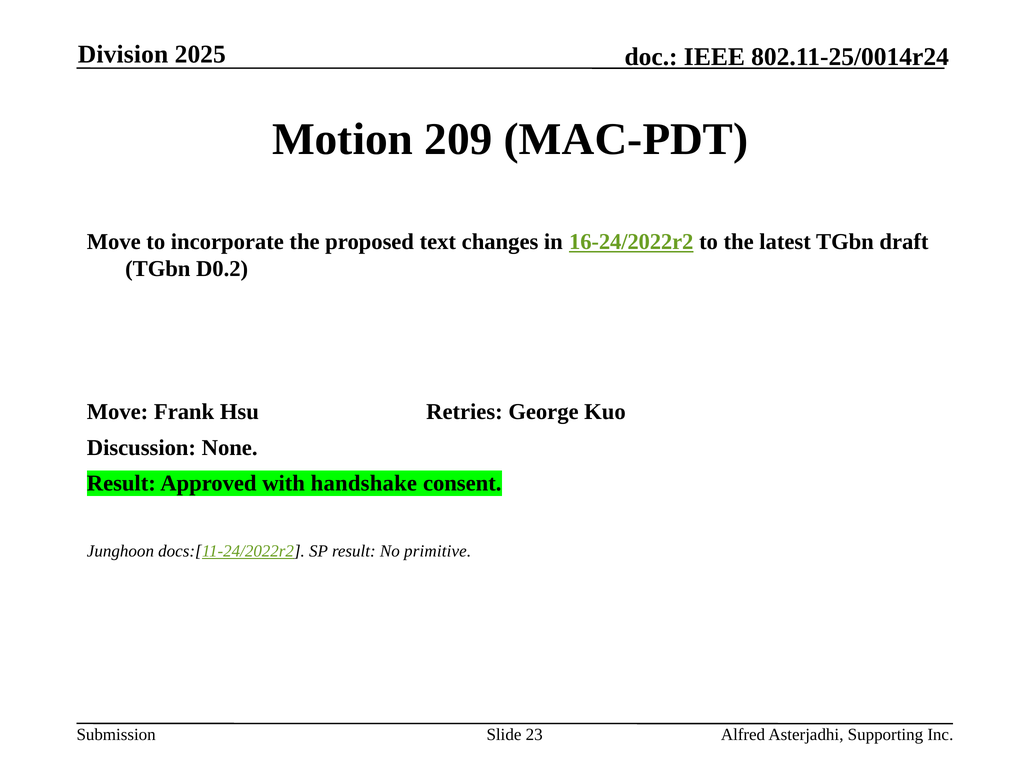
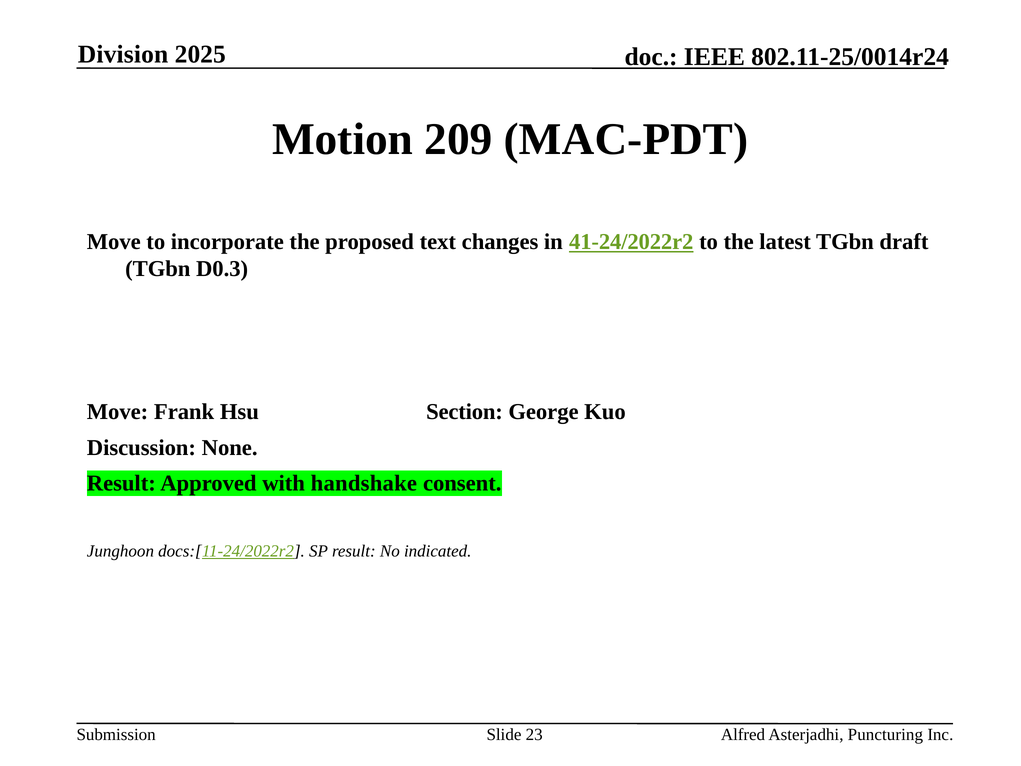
16-24/2022r2: 16-24/2022r2 -> 41-24/2022r2
D0.2: D0.2 -> D0.3
Retries: Retries -> Section
primitive: primitive -> indicated
Supporting: Supporting -> Puncturing
